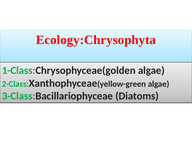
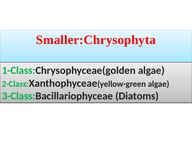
Ecology:Chrysophyta: Ecology:Chrysophyta -> Smaller:Chrysophyta
